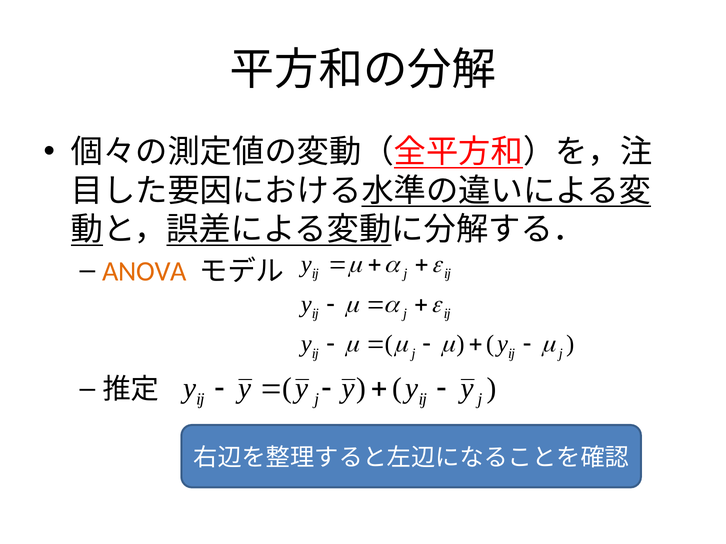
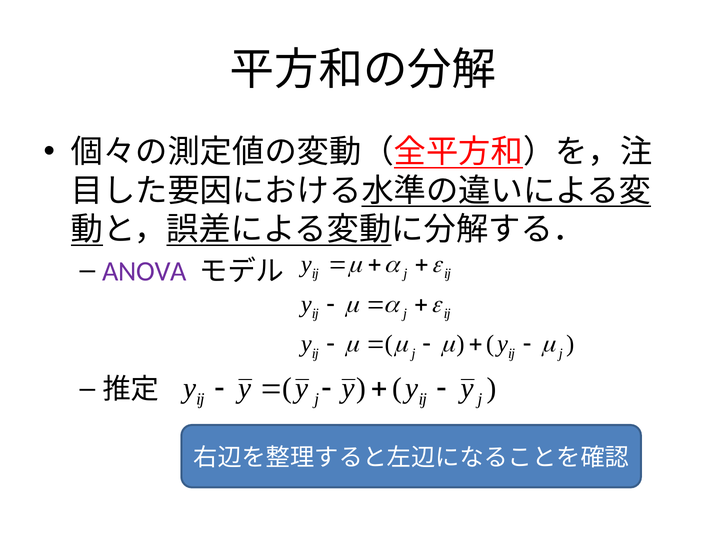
ANOVA colour: orange -> purple
